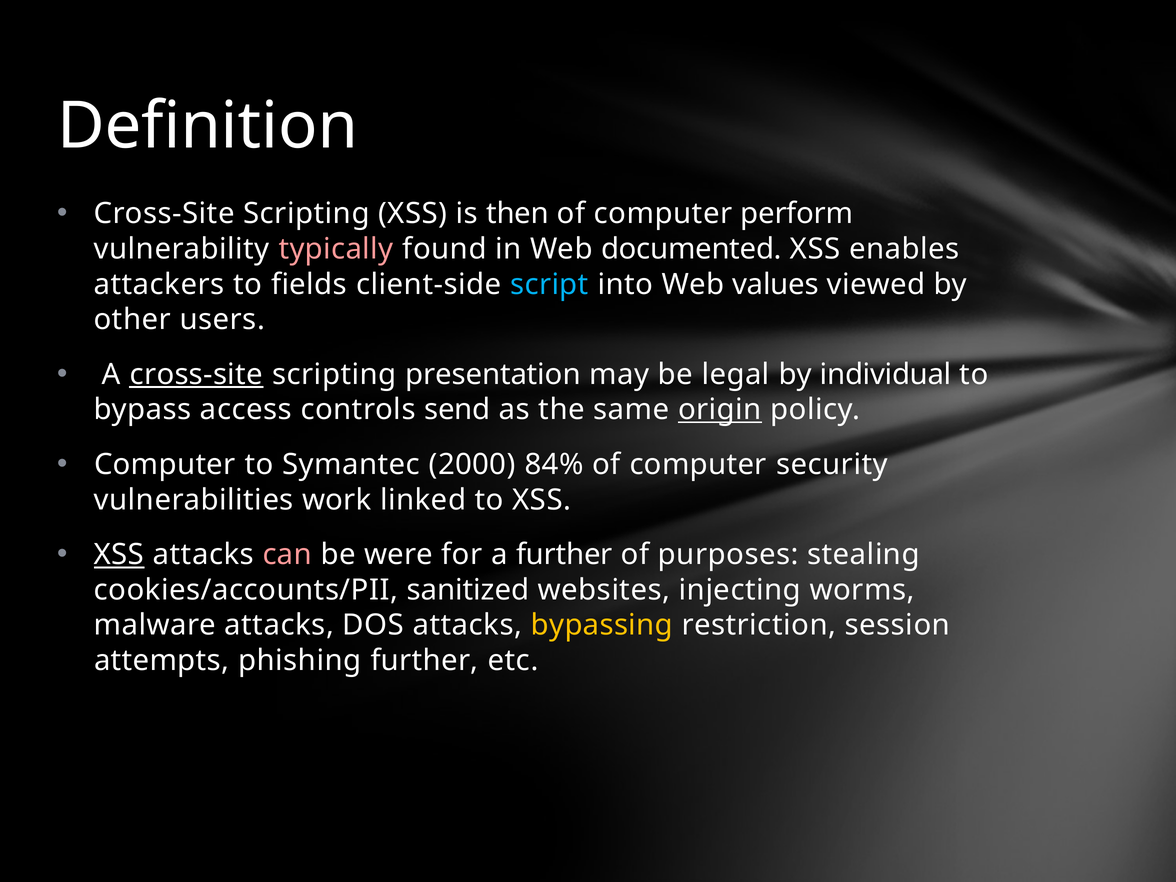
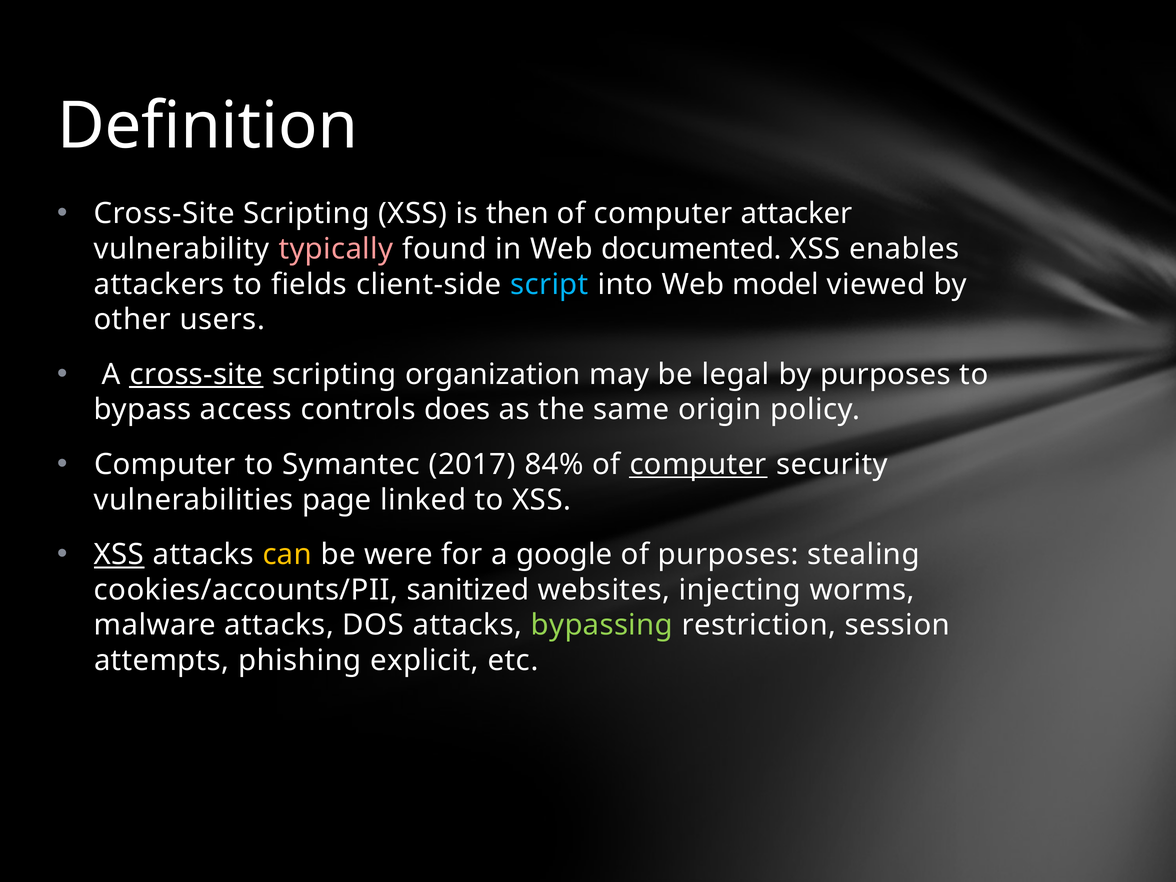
perform: perform -> attacker
values: values -> model
presentation: presentation -> organization
by individual: individual -> purposes
send: send -> does
origin underline: present -> none
2000: 2000 -> 2017
computer at (698, 465) underline: none -> present
work: work -> page
can colour: pink -> yellow
a further: further -> google
bypassing colour: yellow -> light green
phishing further: further -> explicit
